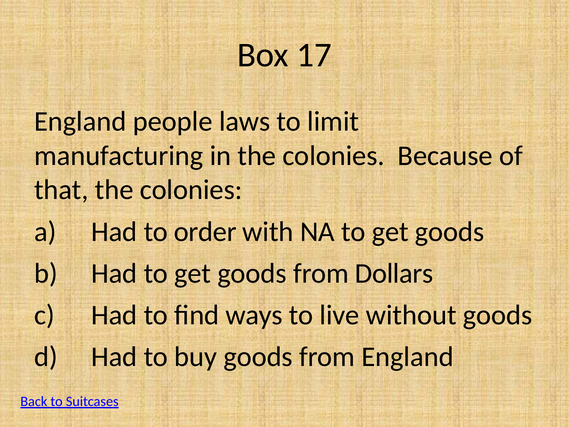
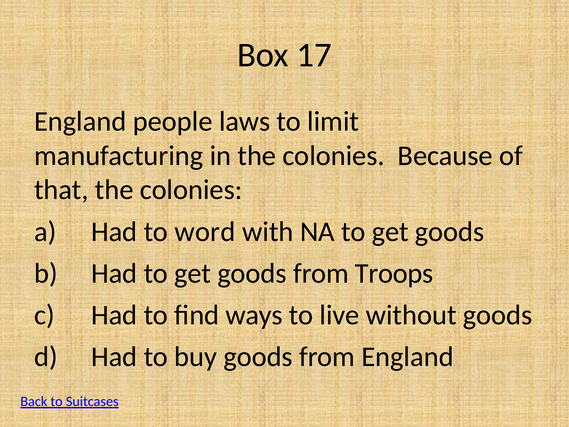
order: order -> word
Dollars: Dollars -> Troops
